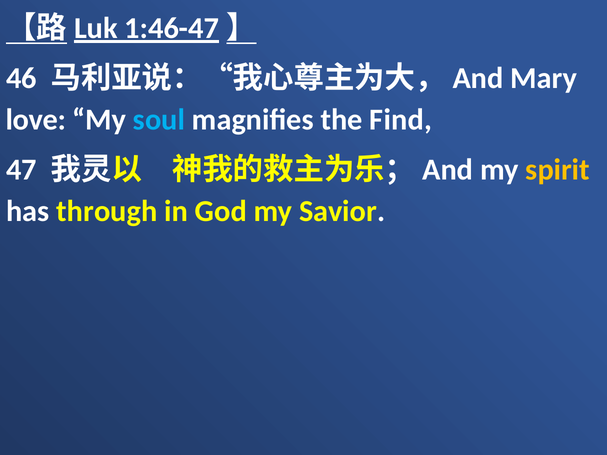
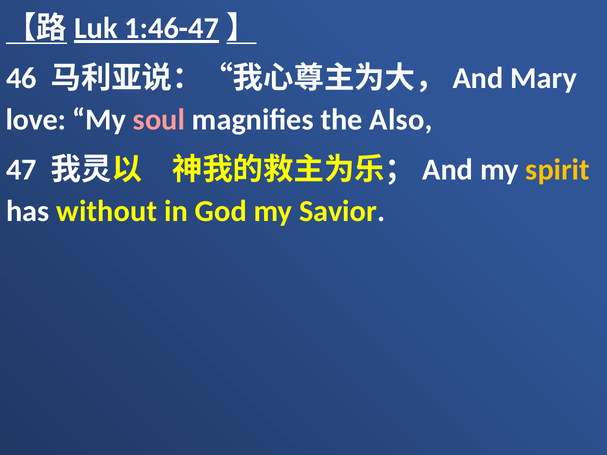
soul colour: light blue -> pink
Find: Find -> Also
through: through -> without
